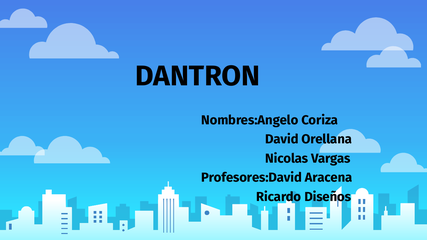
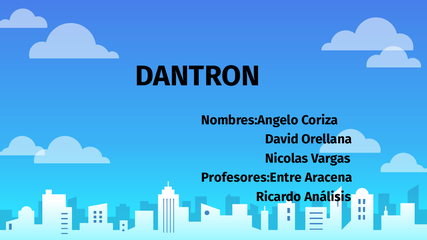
Profesores:David: Profesores:David -> Profesores:Entre
Diseños: Diseños -> Análisis
